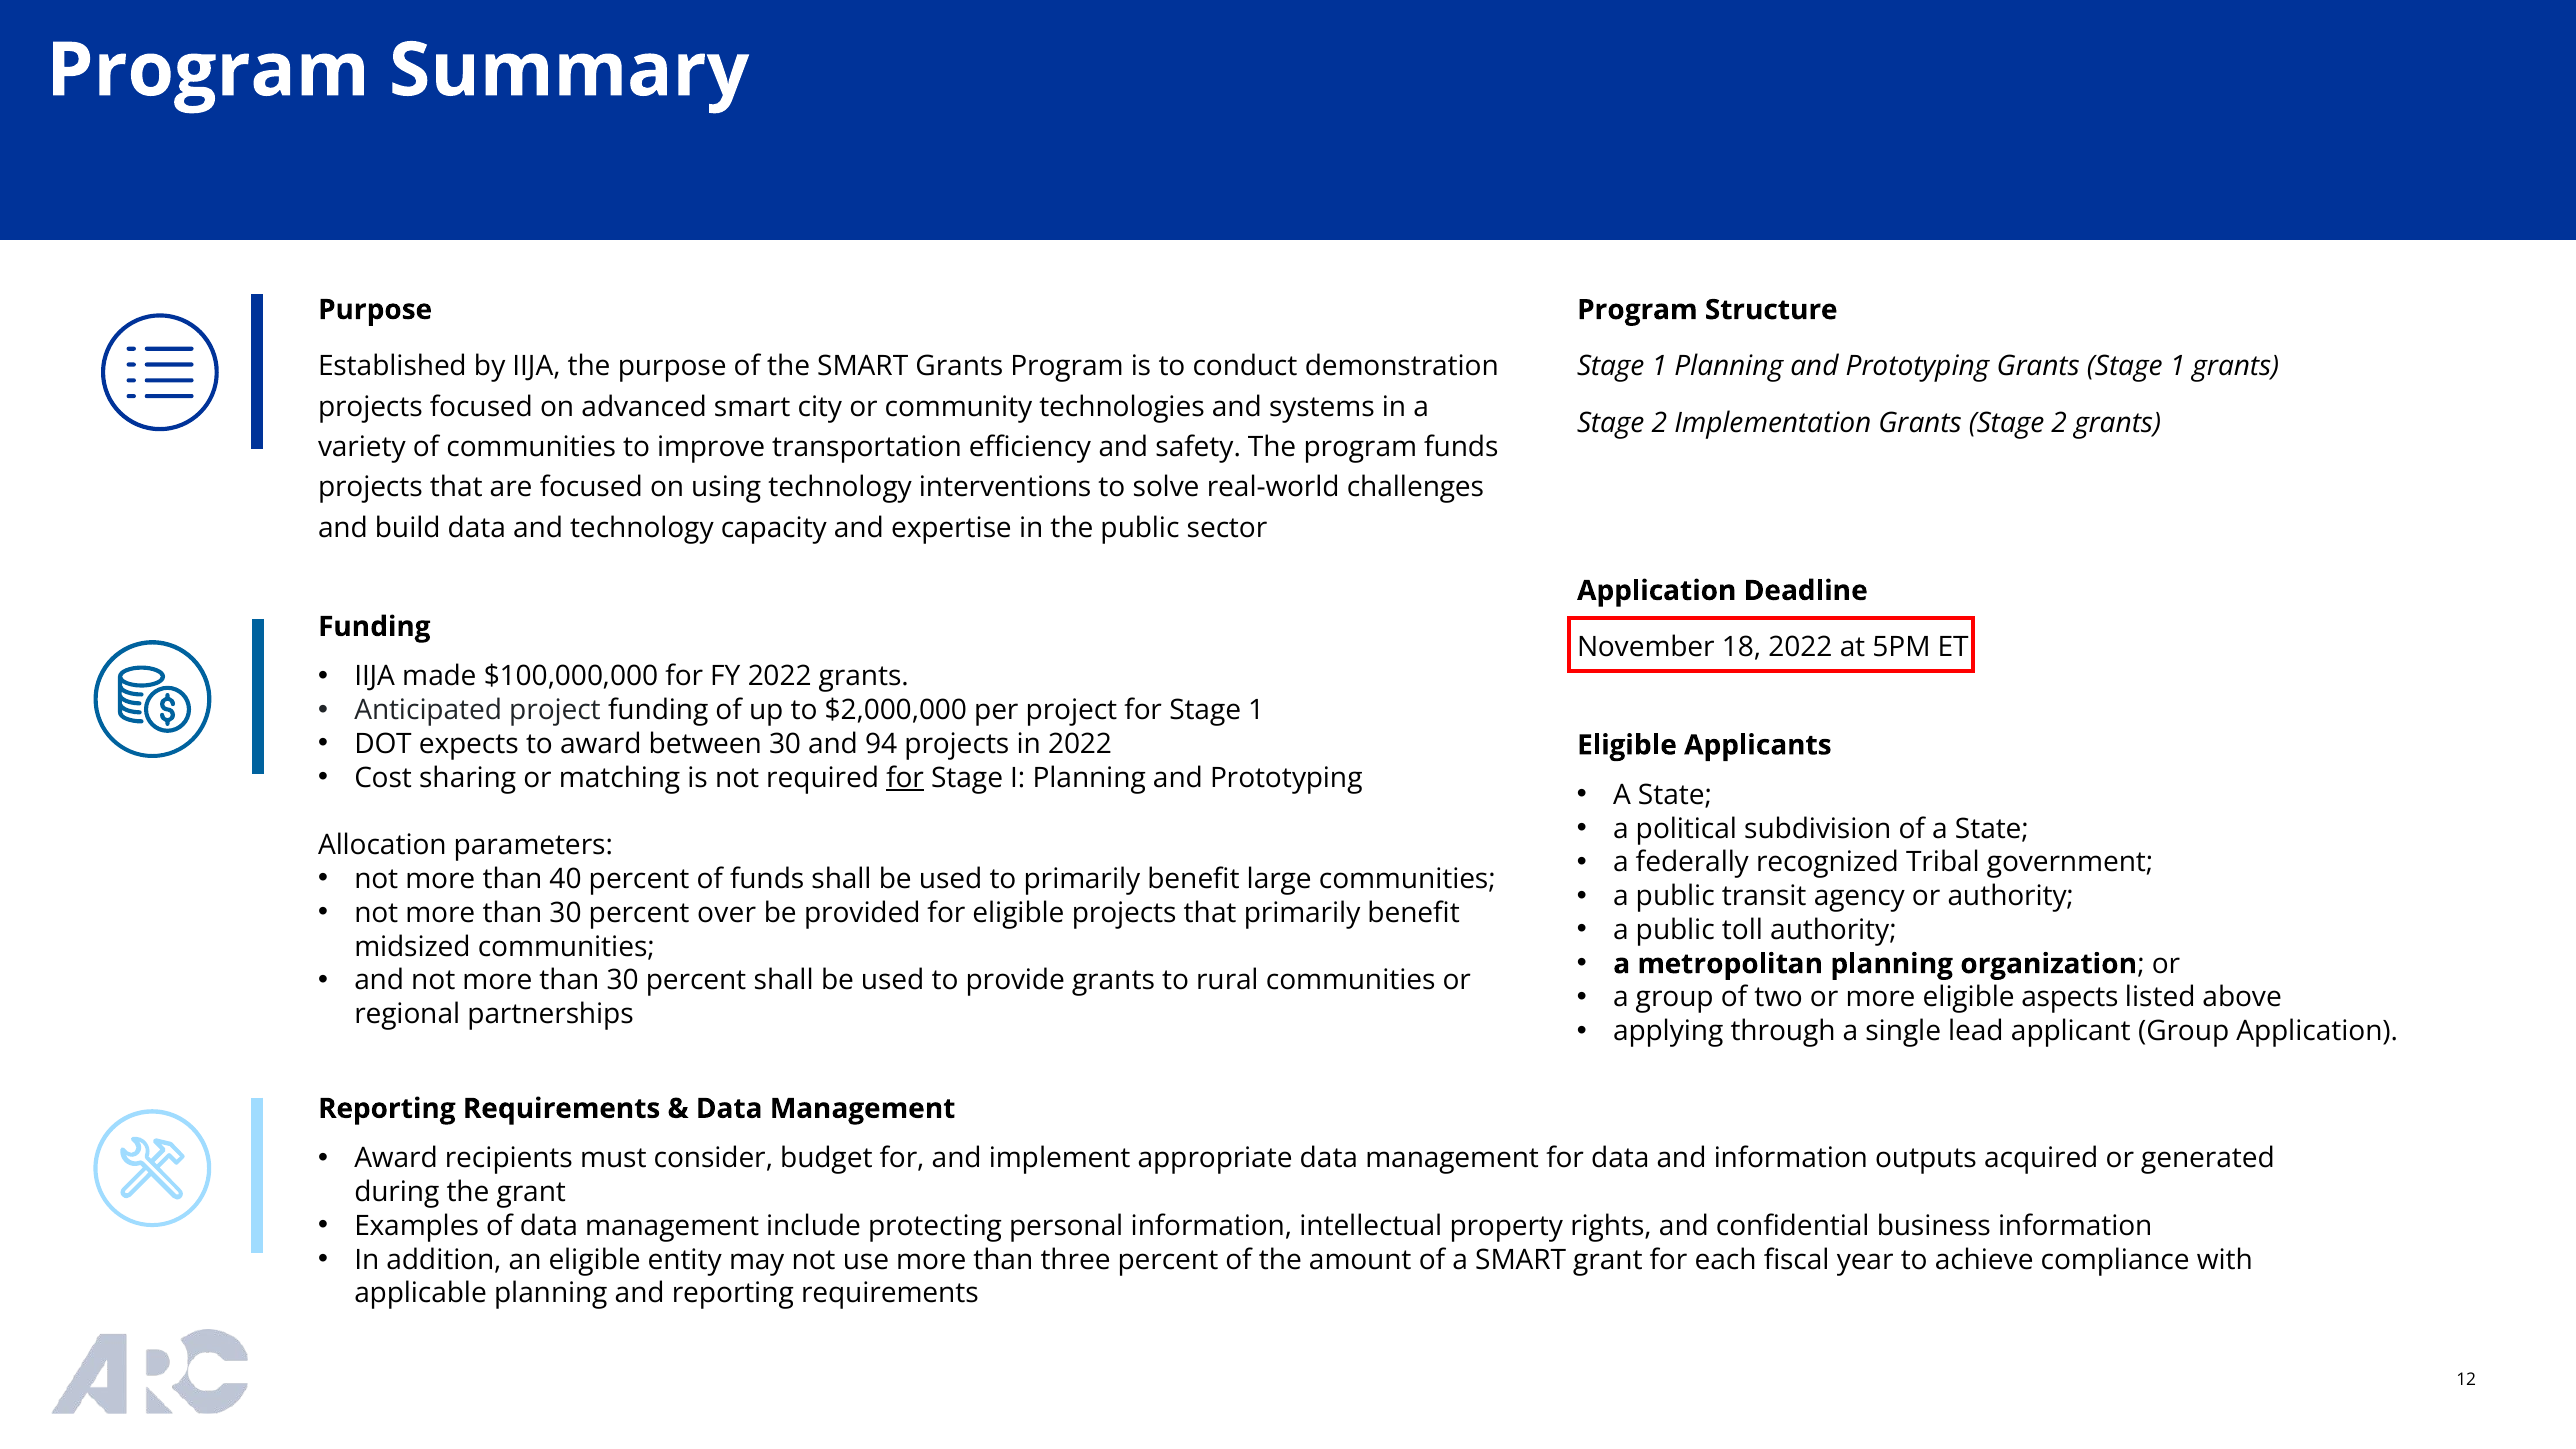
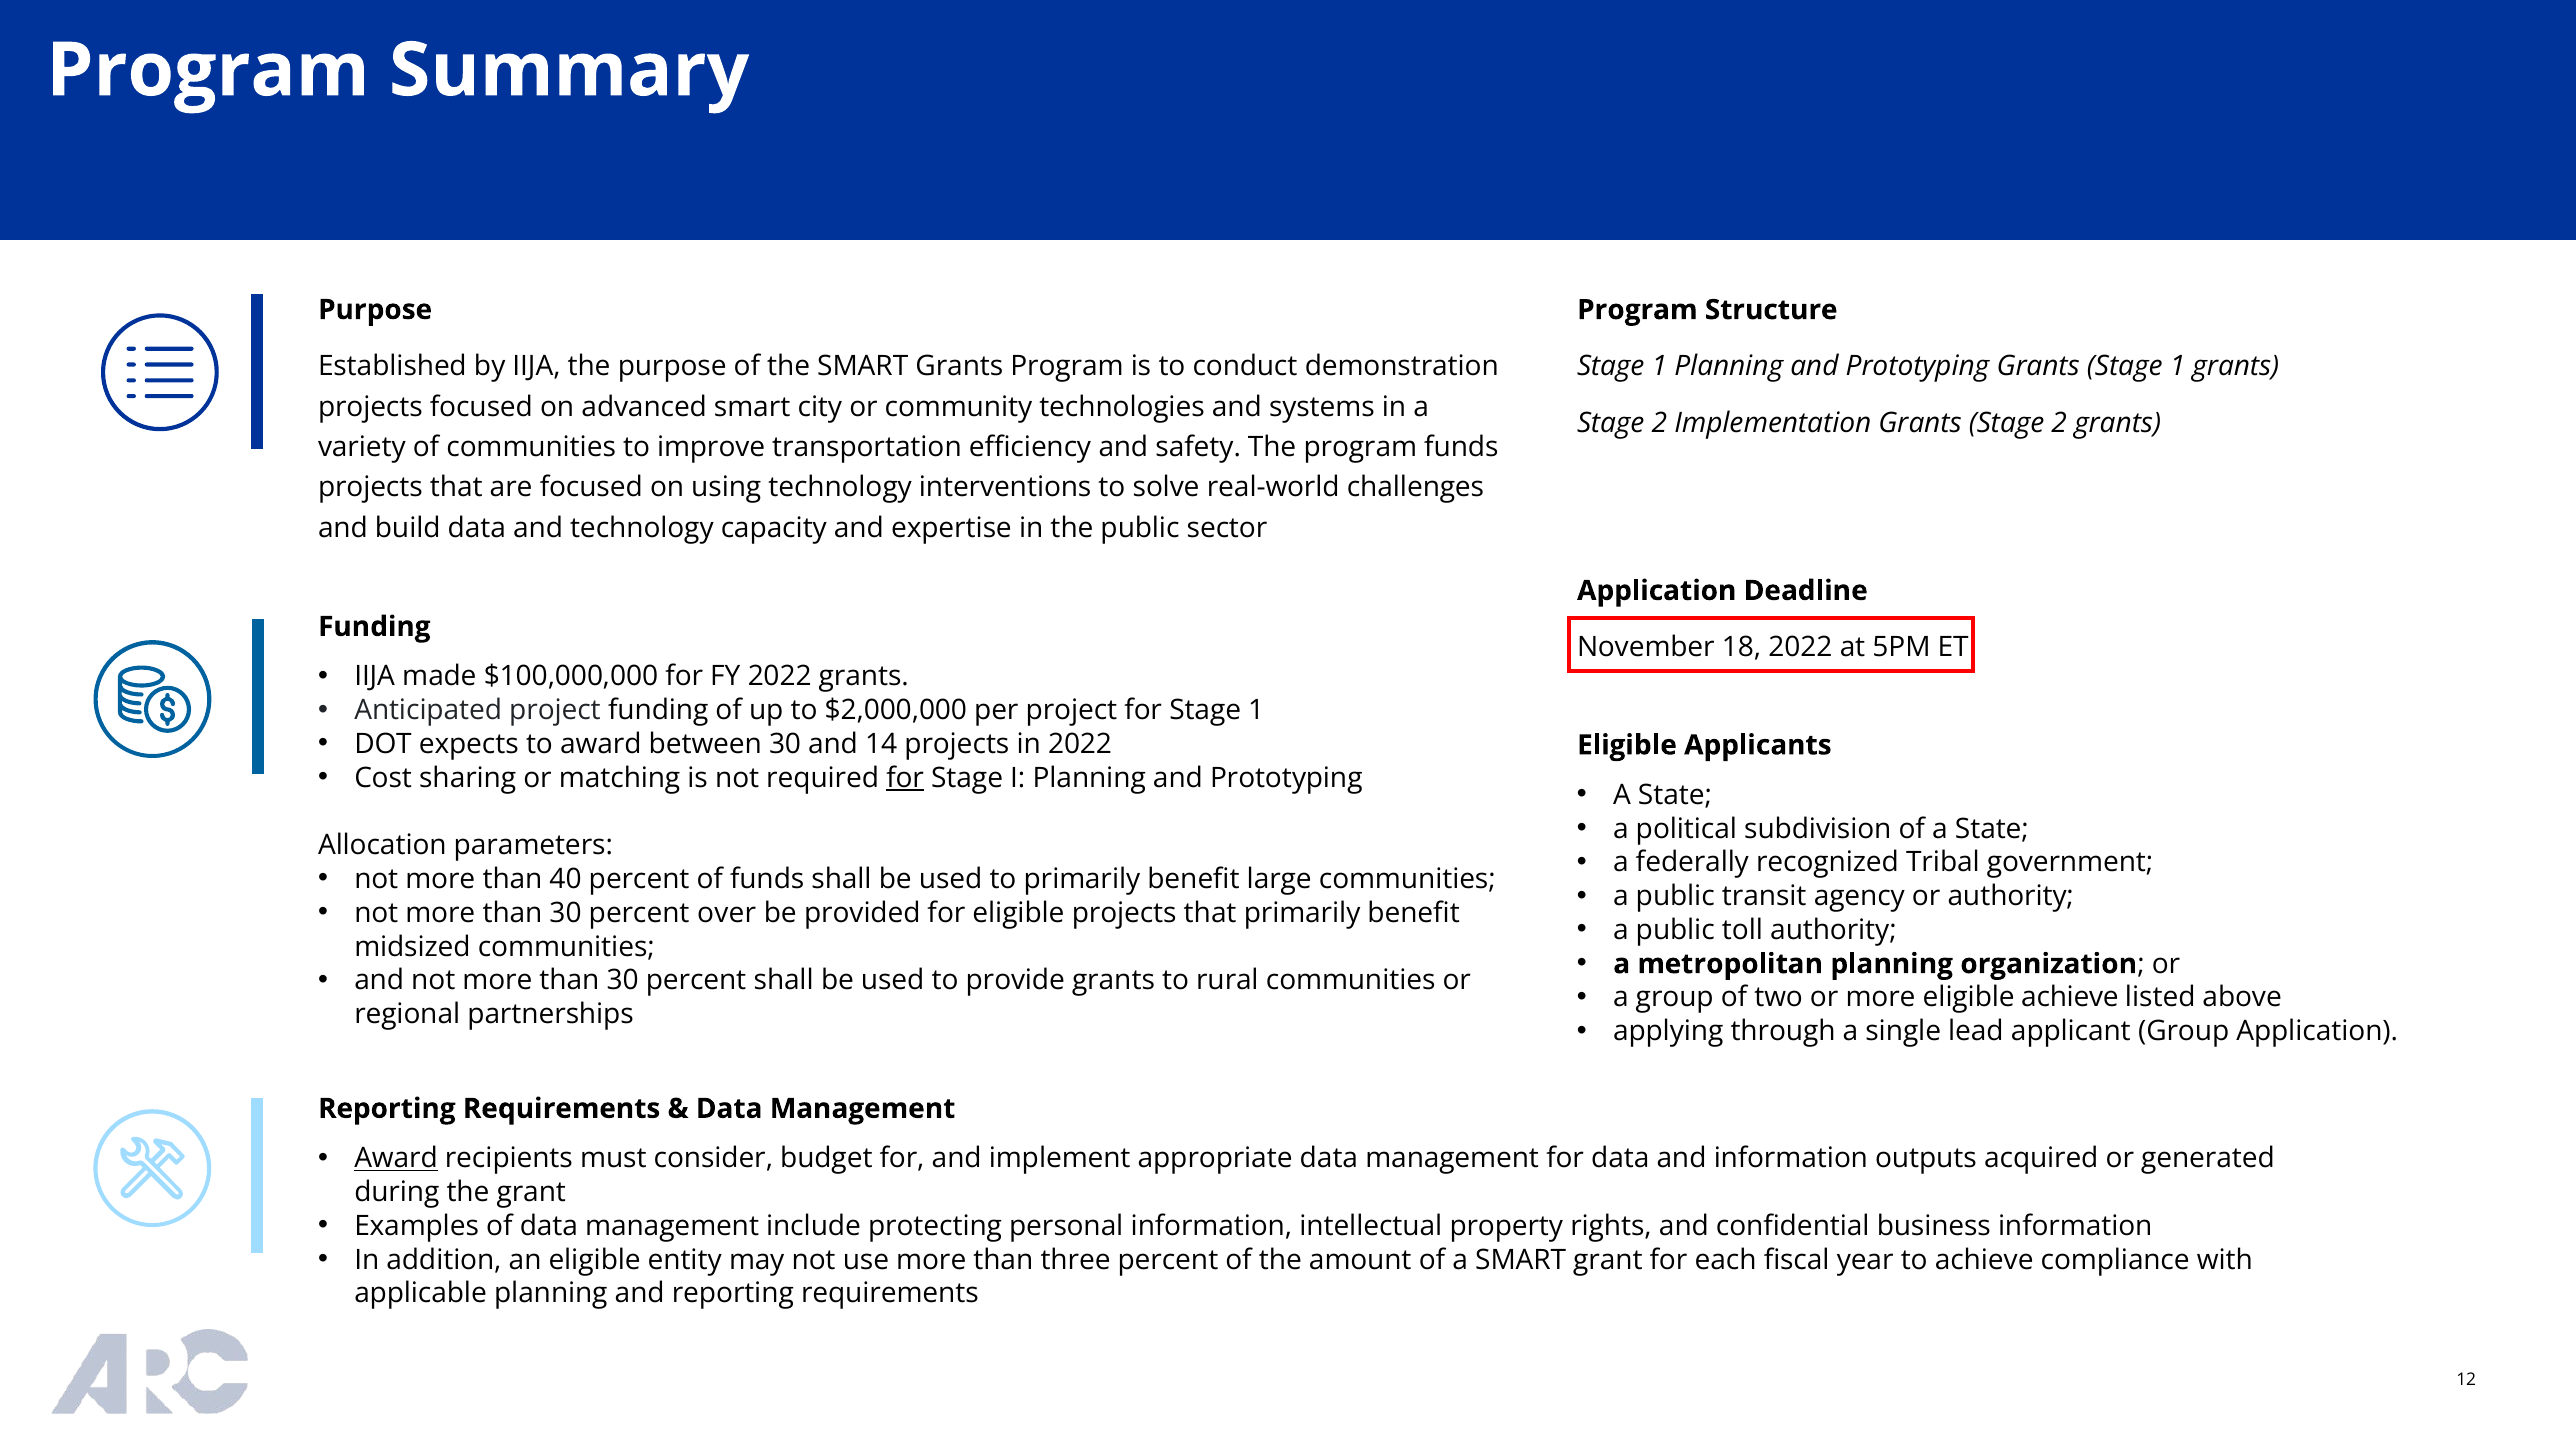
94: 94 -> 14
eligible aspects: aspects -> achieve
Award at (396, 1158) underline: none -> present
